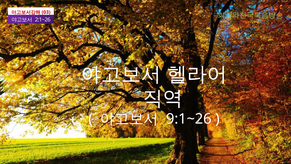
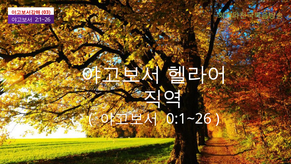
9:1~26: 9:1~26 -> 0:1~26
